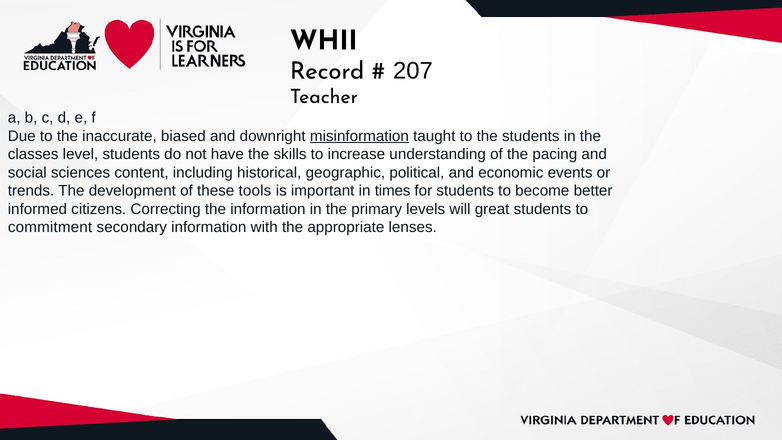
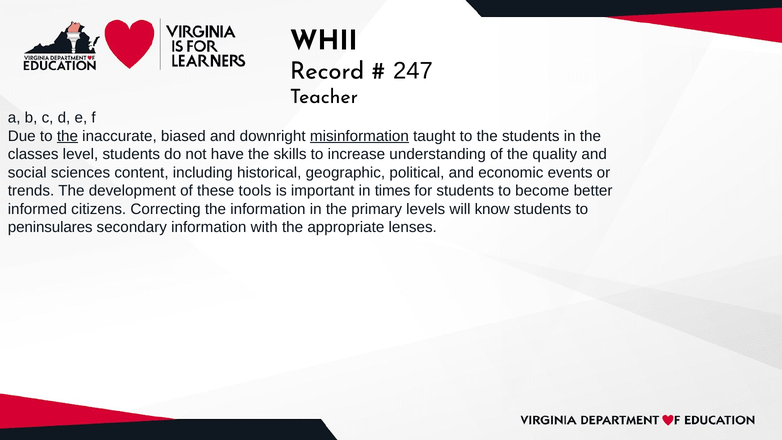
207: 207 -> 247
the at (67, 136) underline: none -> present
pacing: pacing -> quality
great: great -> know
commitment: commitment -> peninsulares
